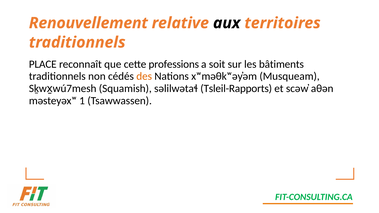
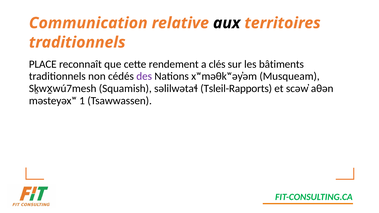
Renouvellement: Renouvellement -> Communication
professions: professions -> rendement
soit: soit -> clés
des colour: orange -> purple
